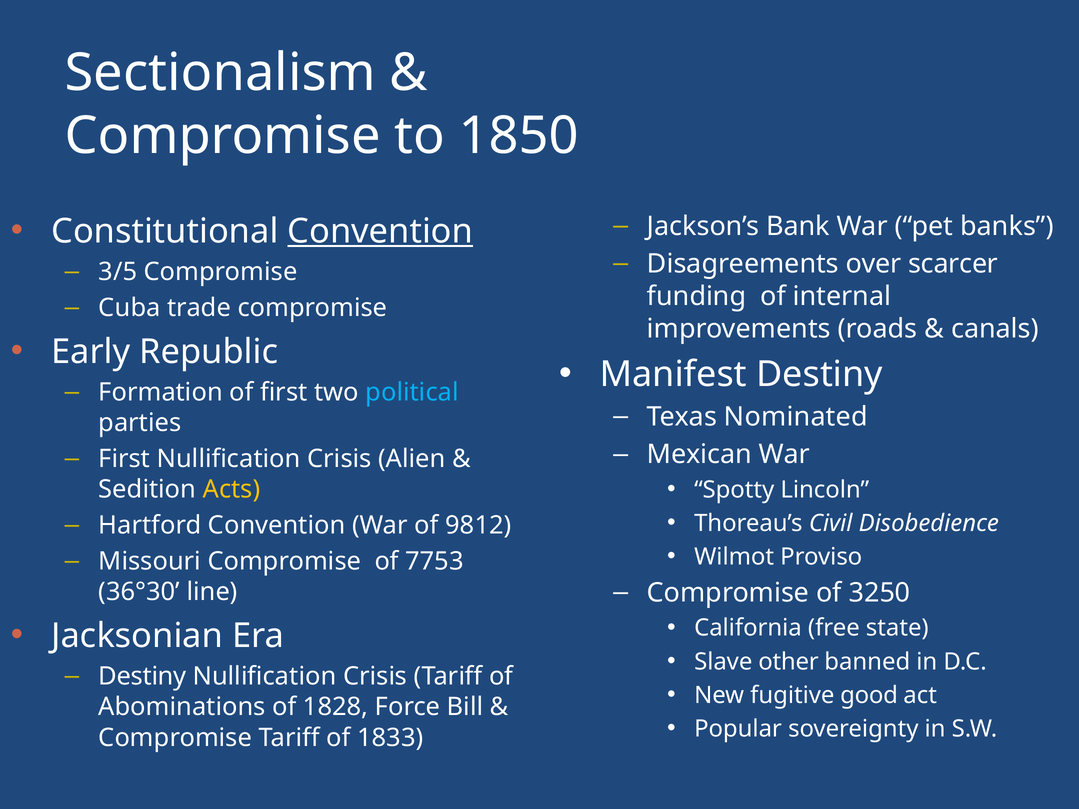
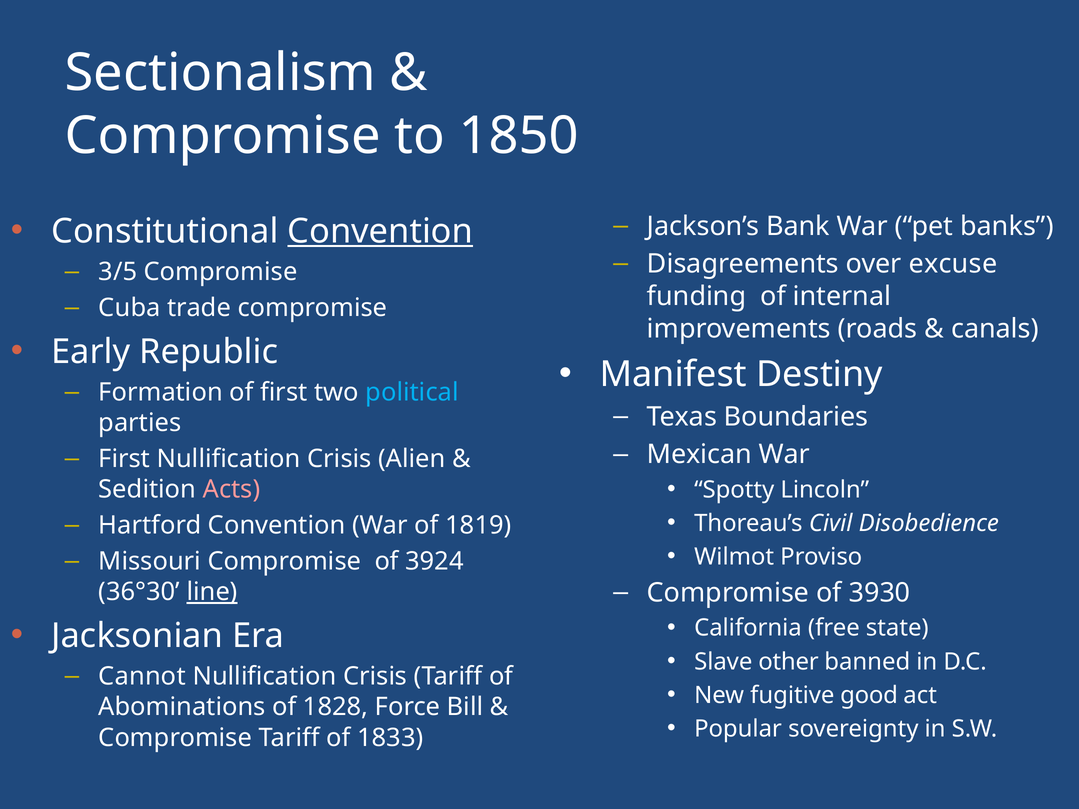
scarcer: scarcer -> excuse
Nominated: Nominated -> Boundaries
Acts colour: yellow -> pink
9812: 9812 -> 1819
7753: 7753 -> 3924
3250: 3250 -> 3930
line underline: none -> present
Destiny at (142, 677): Destiny -> Cannot
